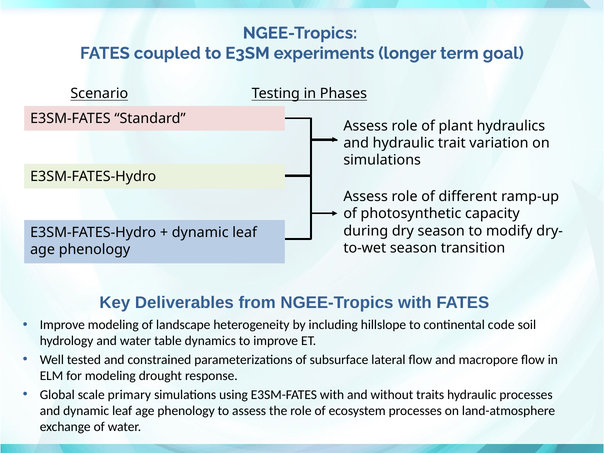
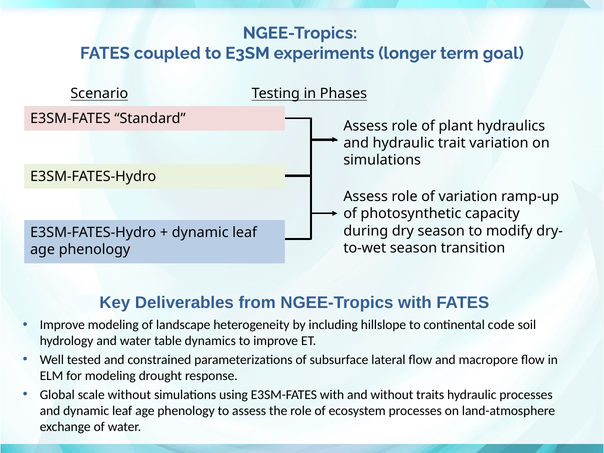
of different: different -> variation
scale primary: primary -> without
